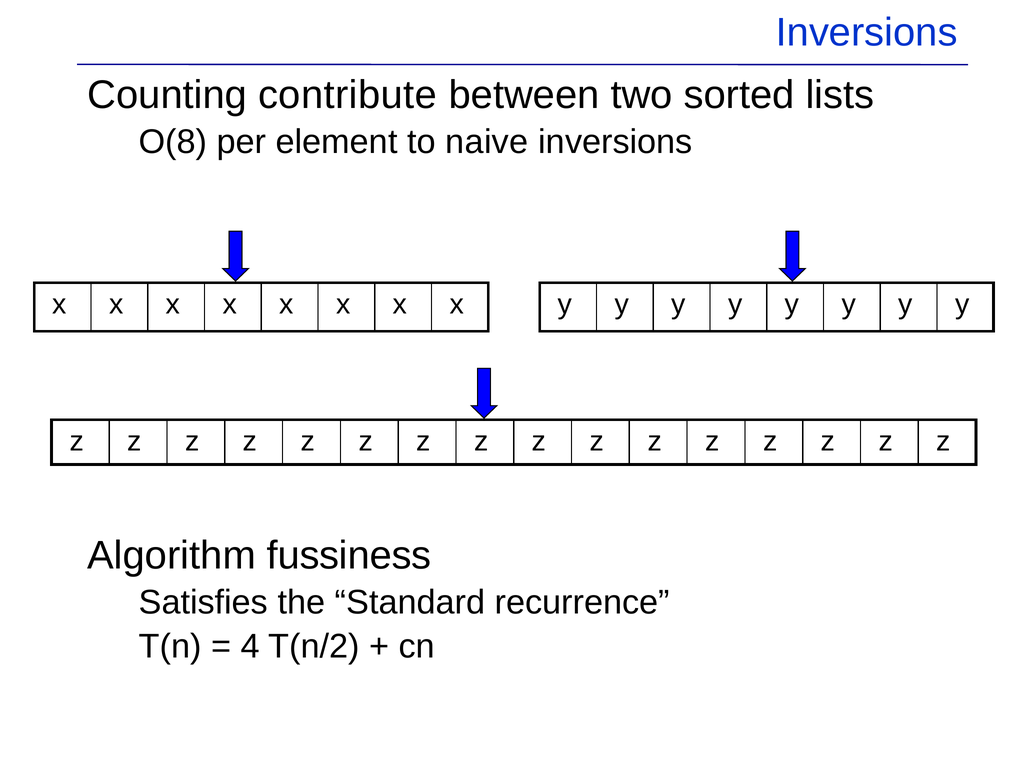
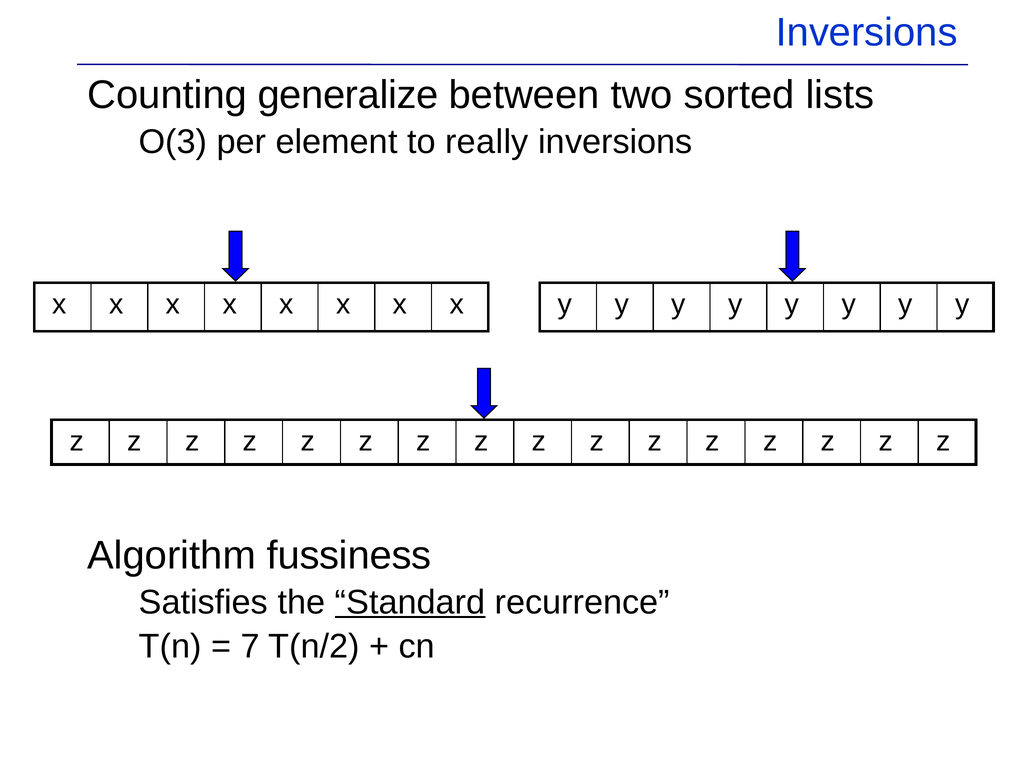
contribute: contribute -> generalize
O(8: O(8 -> O(3
naive: naive -> really
Standard underline: none -> present
4: 4 -> 7
